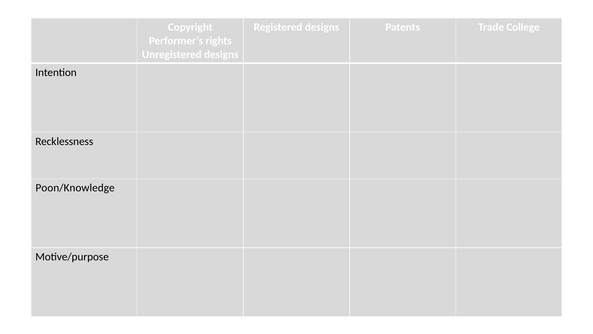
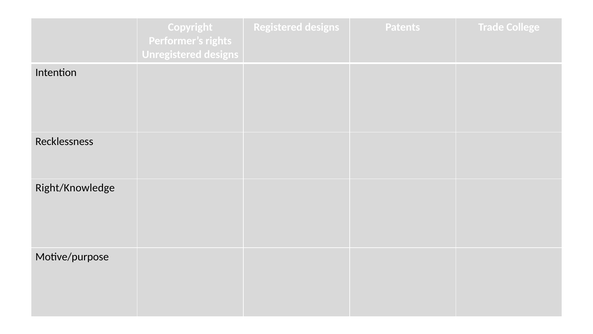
Poon/Knowledge: Poon/Knowledge -> Right/Knowledge
